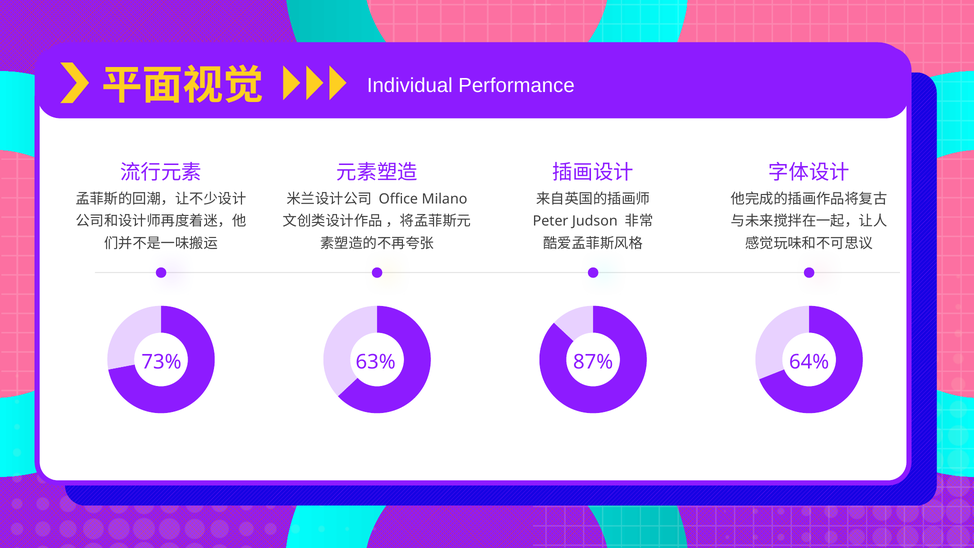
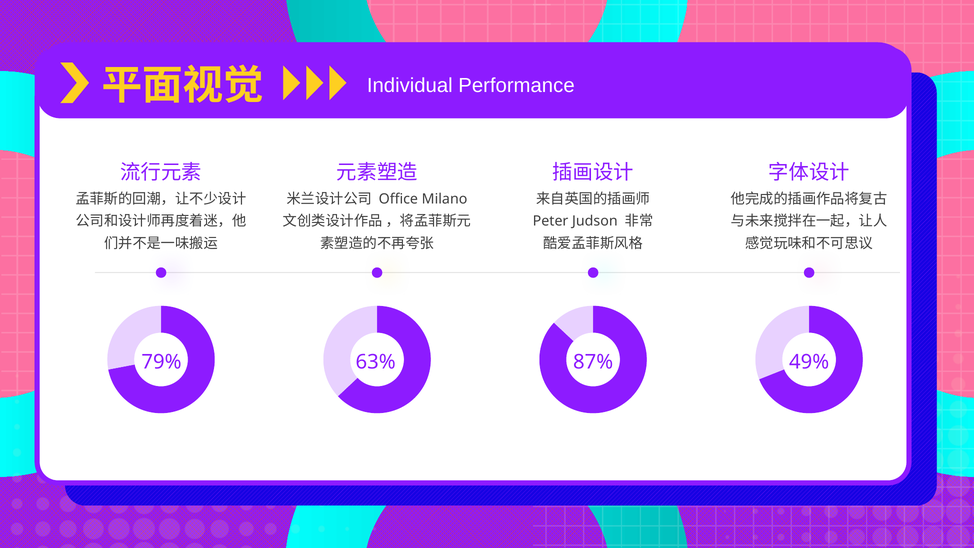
73%: 73% -> 79%
64%: 64% -> 49%
